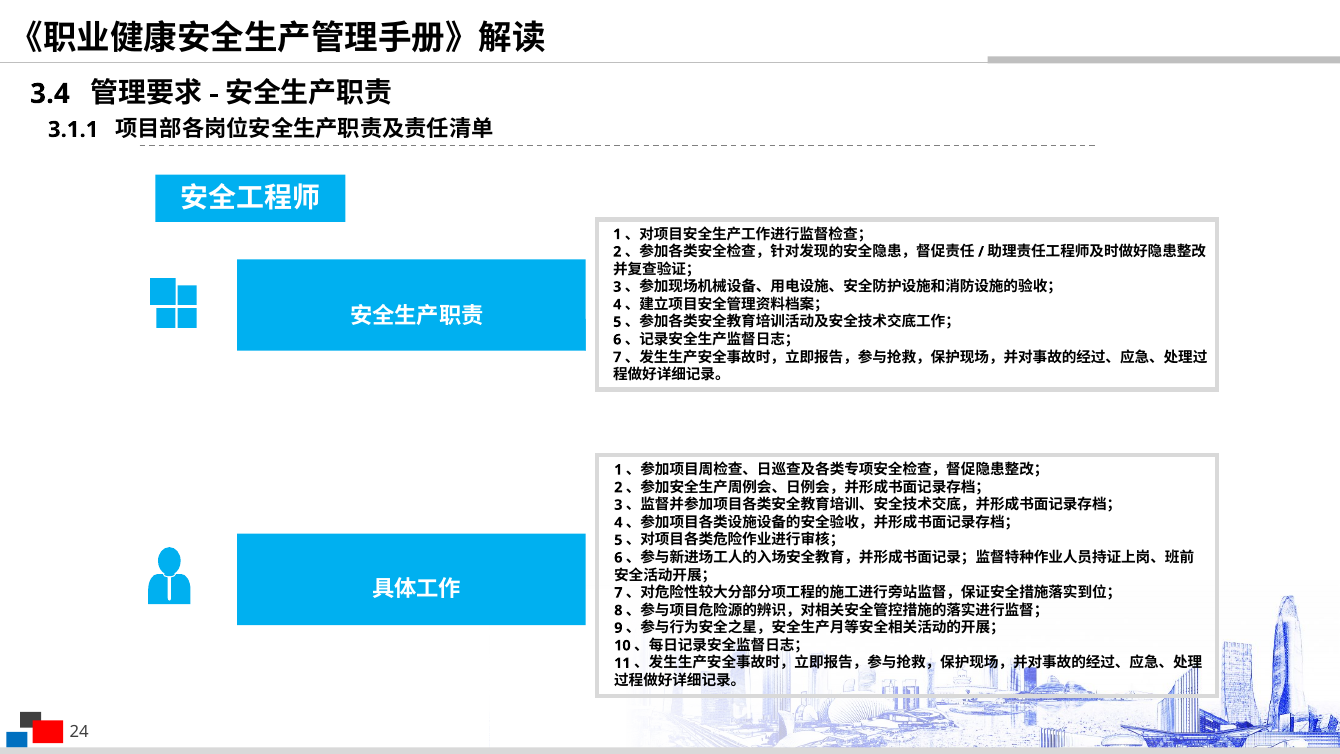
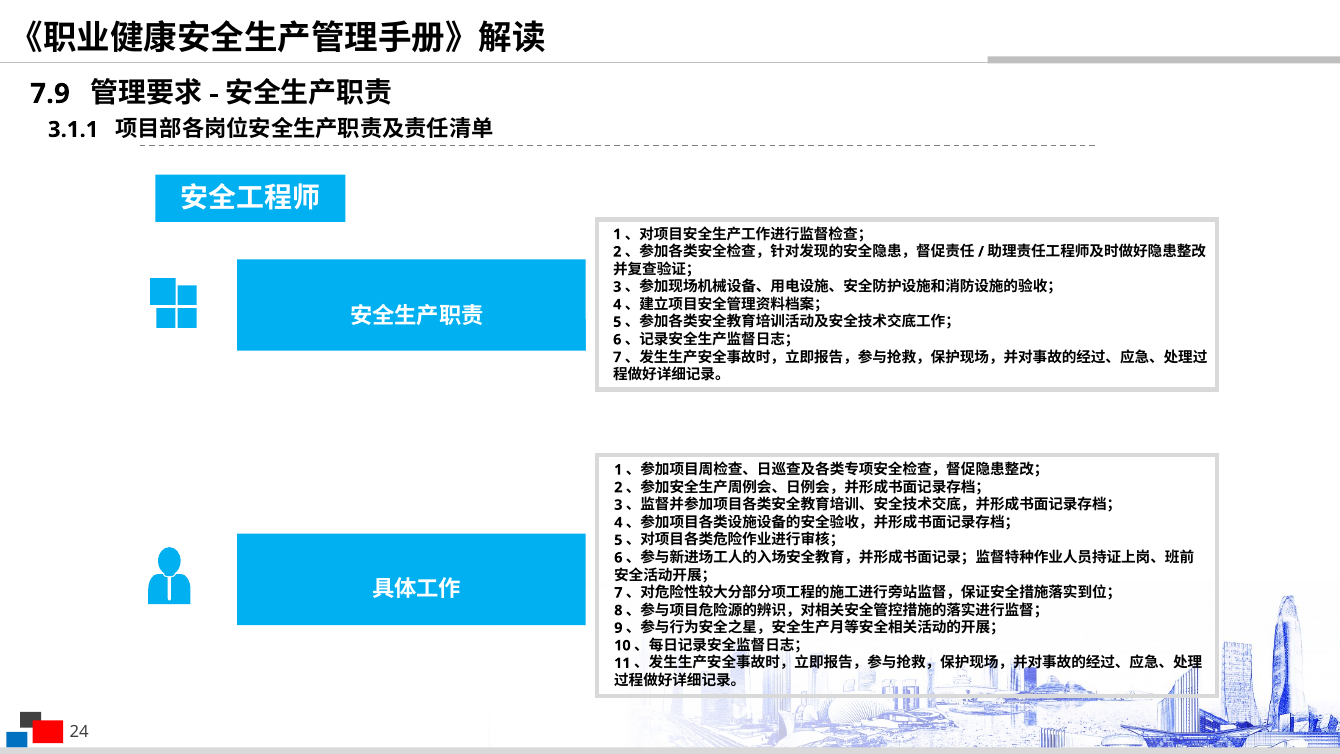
3.4: 3.4 -> 7.9
